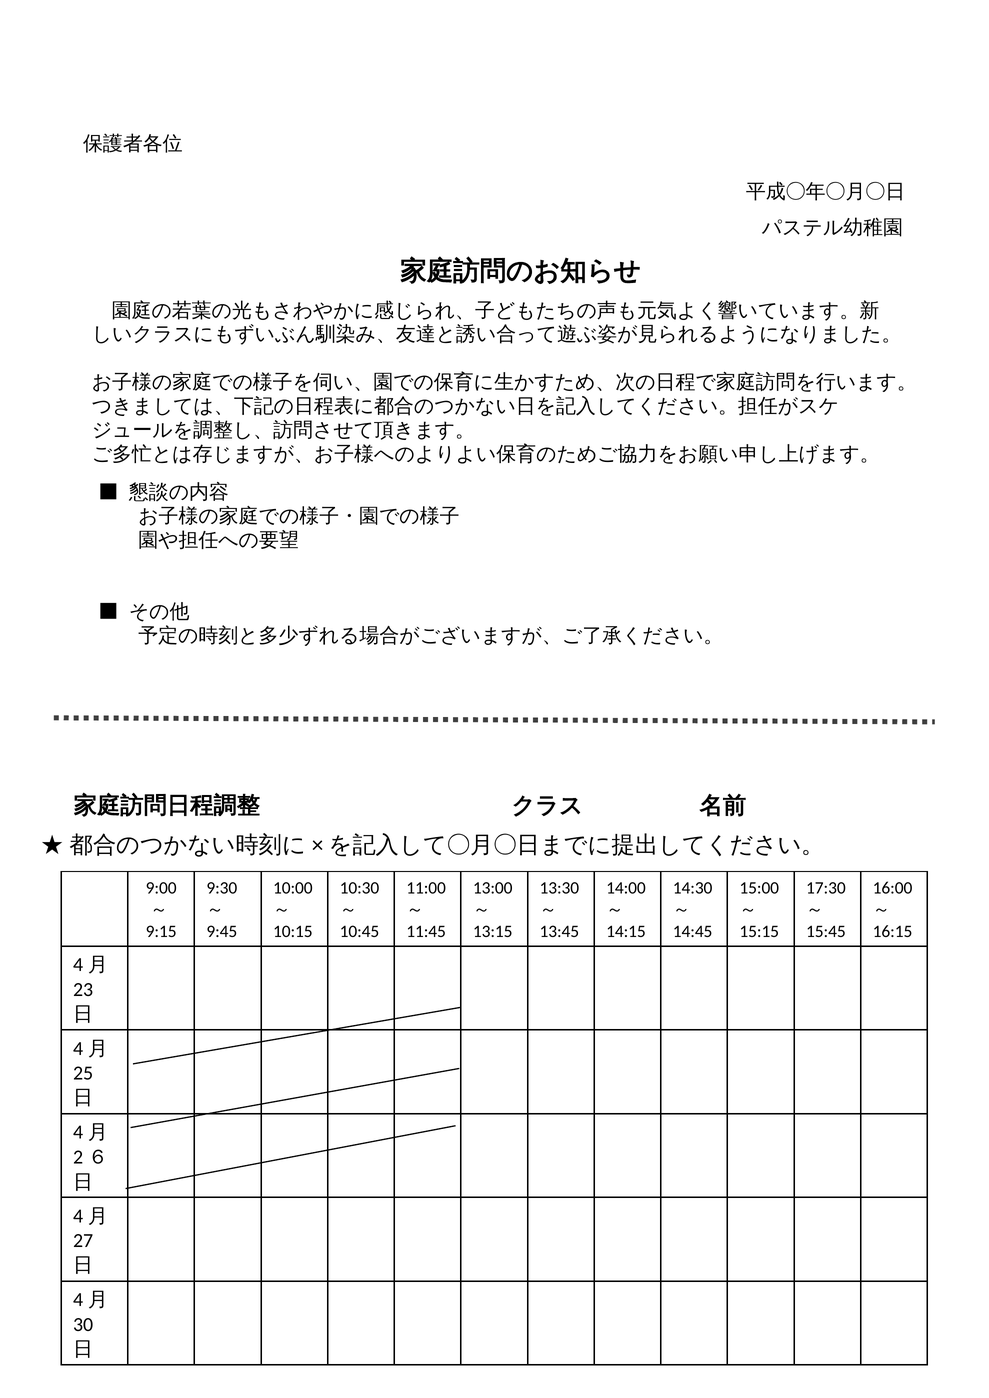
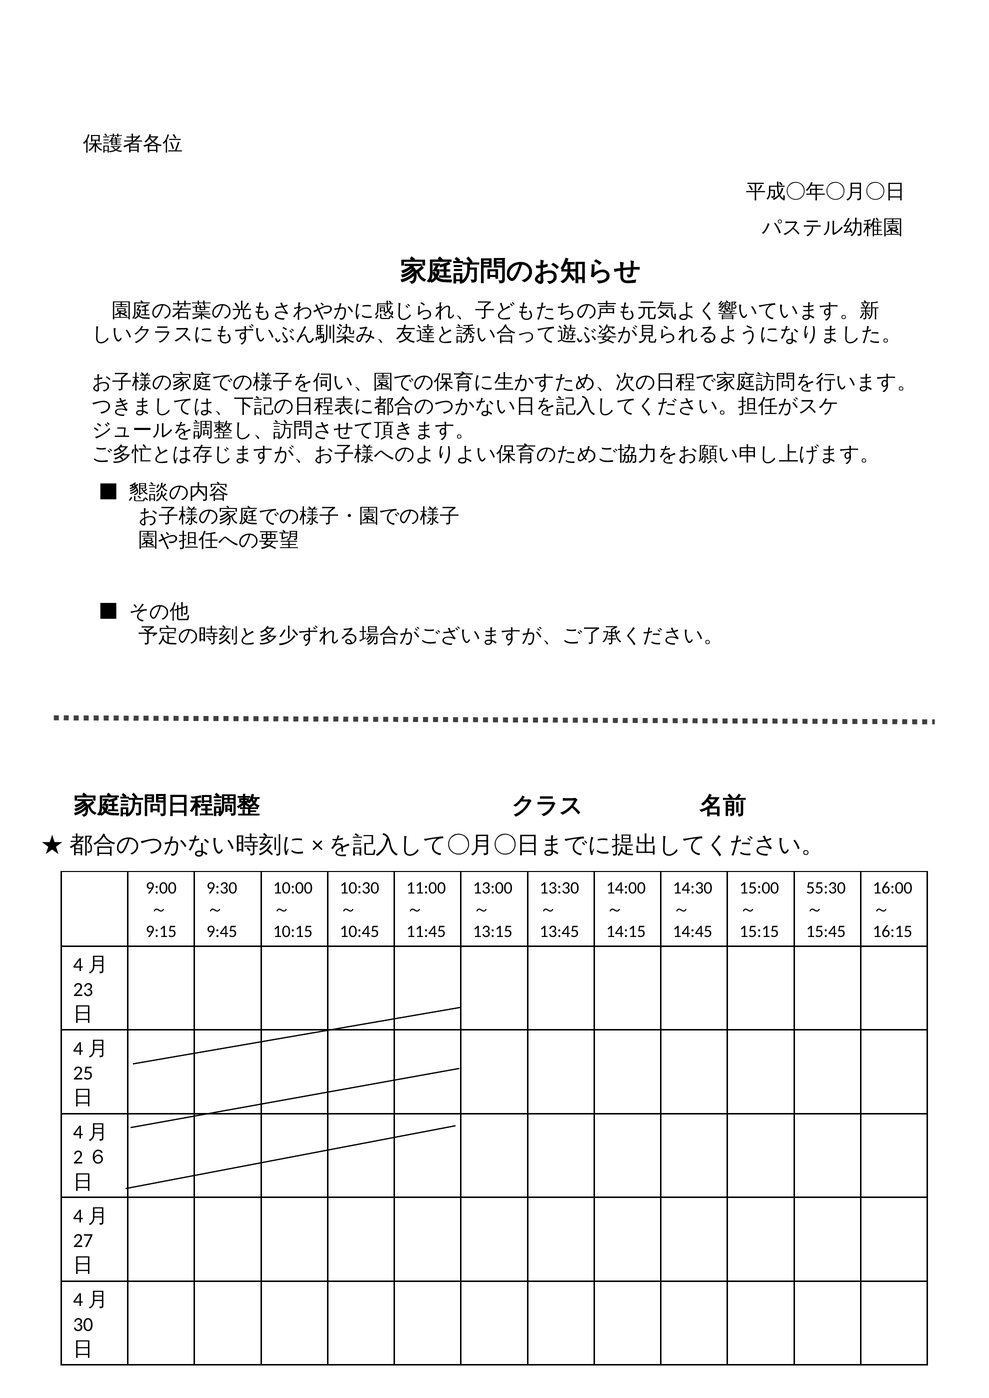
17:30: 17:30 -> 55:30
